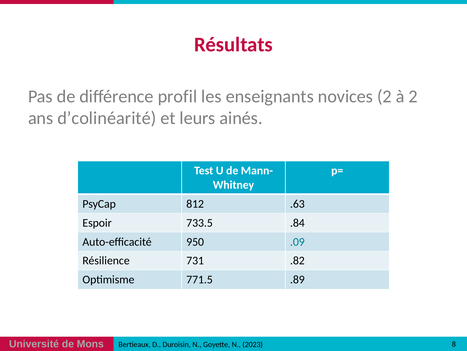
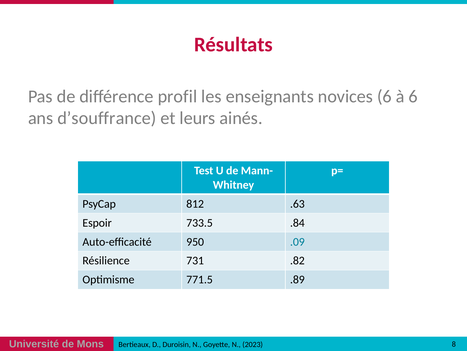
novices 2: 2 -> 6
à 2: 2 -> 6
d’colinéarité: d’colinéarité -> d’souffrance
